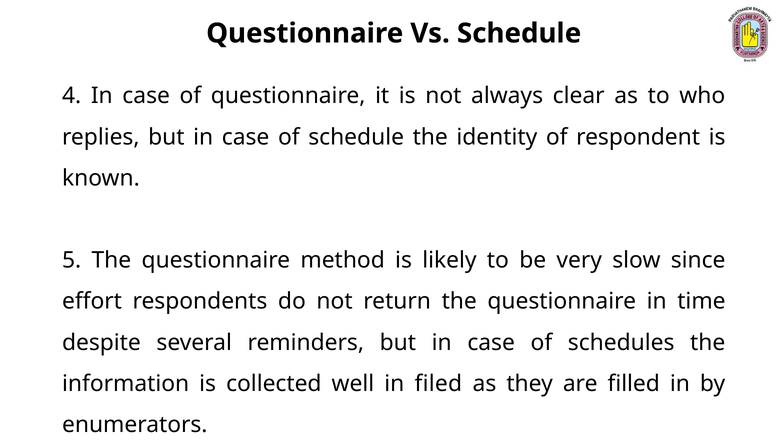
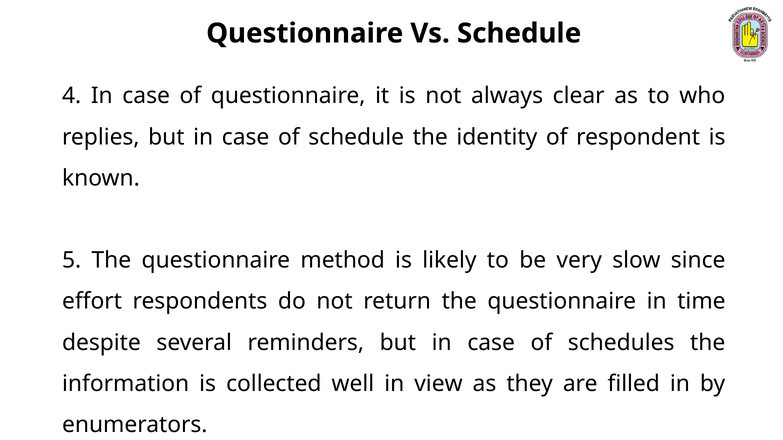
filed: filed -> view
